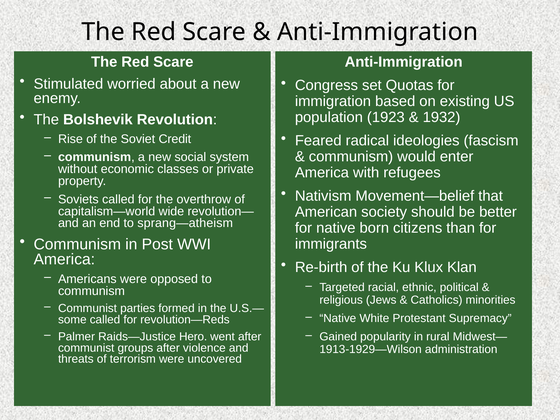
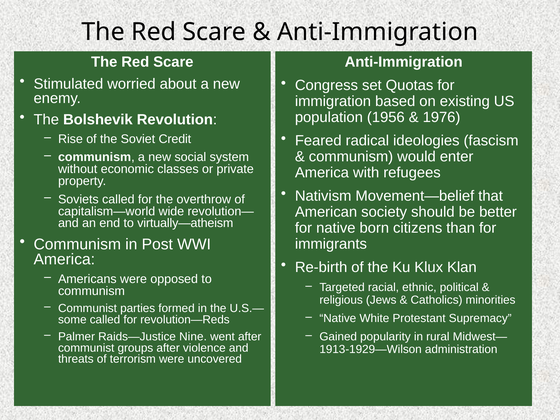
1923: 1923 -> 1956
1932: 1932 -> 1976
sprang—atheism: sprang—atheism -> virtually—atheism
Hero: Hero -> Nine
